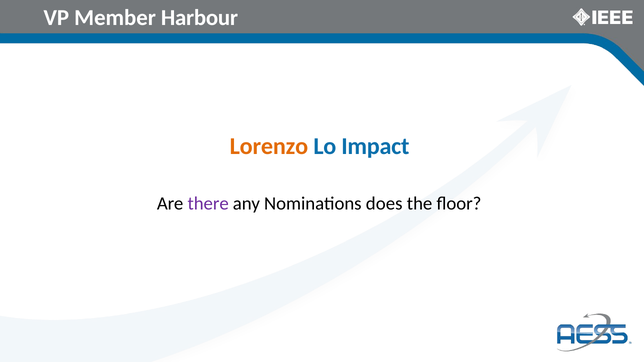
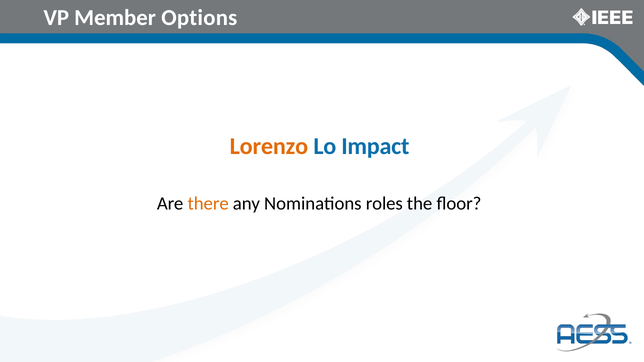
Harbour: Harbour -> Options
there colour: purple -> orange
does: does -> roles
